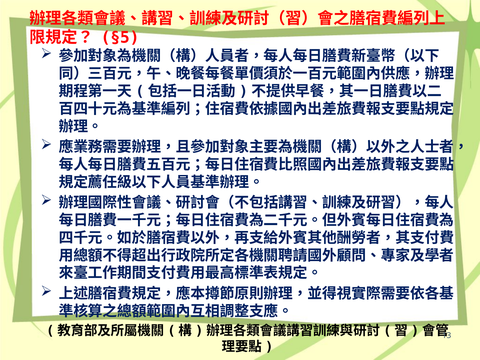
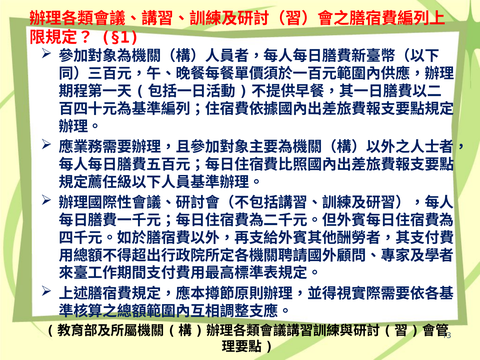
§5: §5 -> §1
